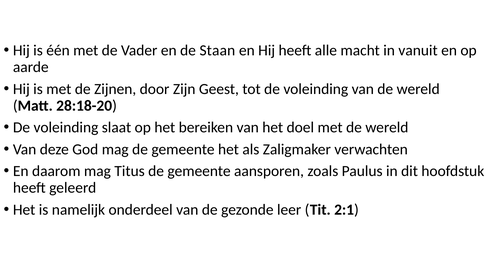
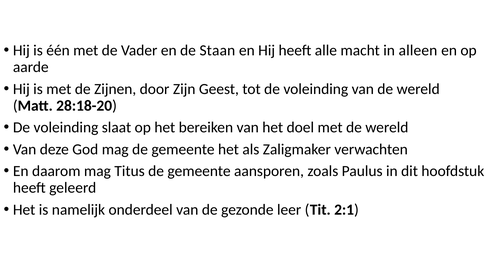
vanuit: vanuit -> alleen
